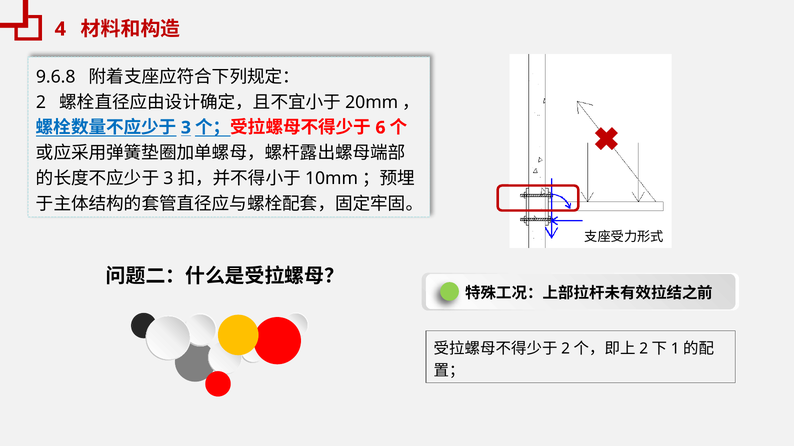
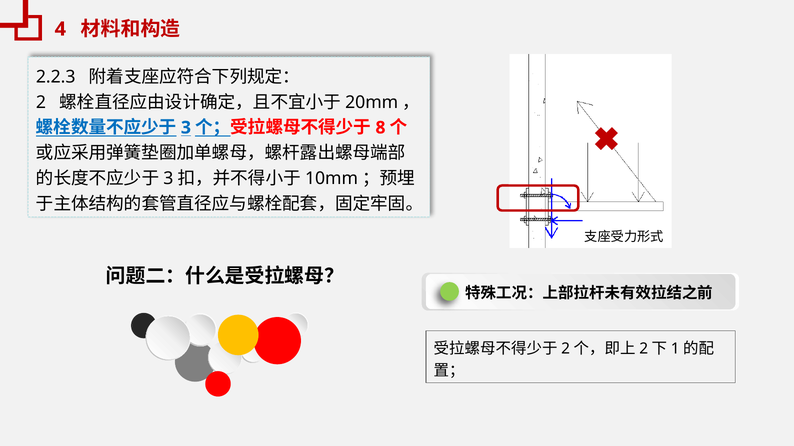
9.6.8: 9.6.8 -> 2.2.3
6: 6 -> 8
